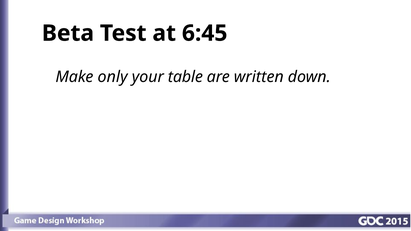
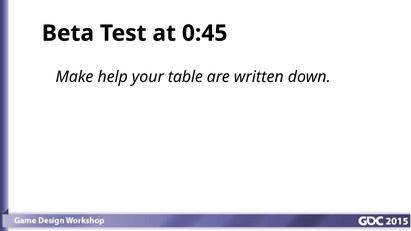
6:45: 6:45 -> 0:45
only: only -> help
